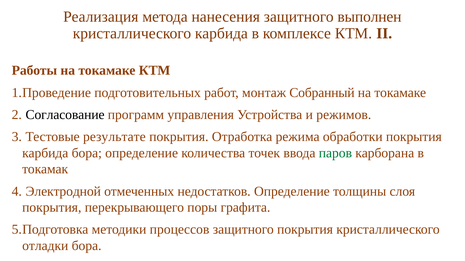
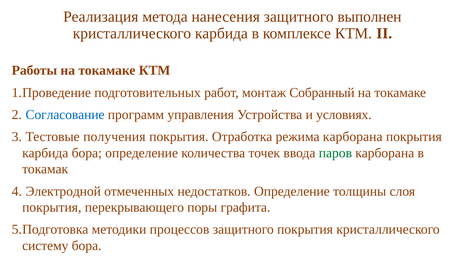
Согласование colour: black -> blue
режимов: режимов -> условиях
результате: результате -> получения
режима обработки: обработки -> карборана
отладки: отладки -> систему
